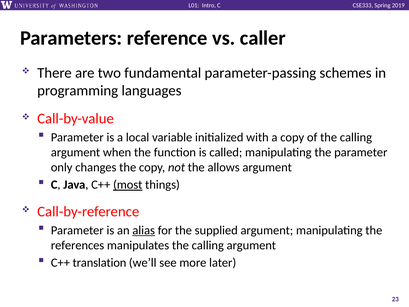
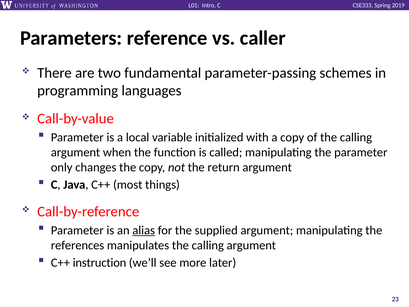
allows: allows -> return
most underline: present -> none
translation: translation -> instruction
